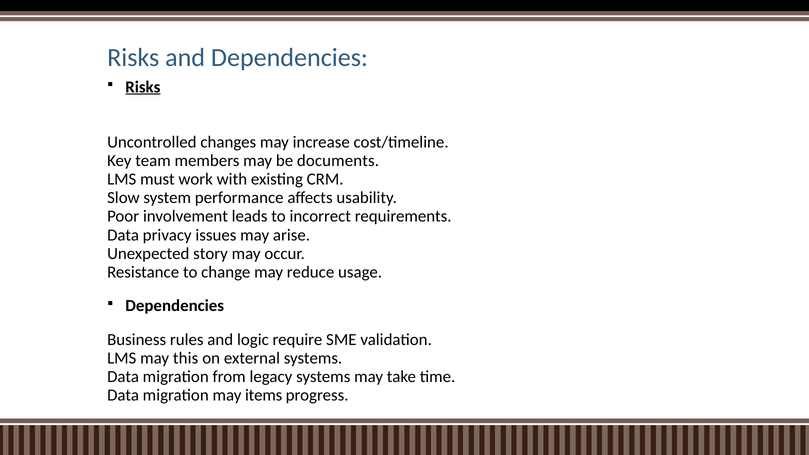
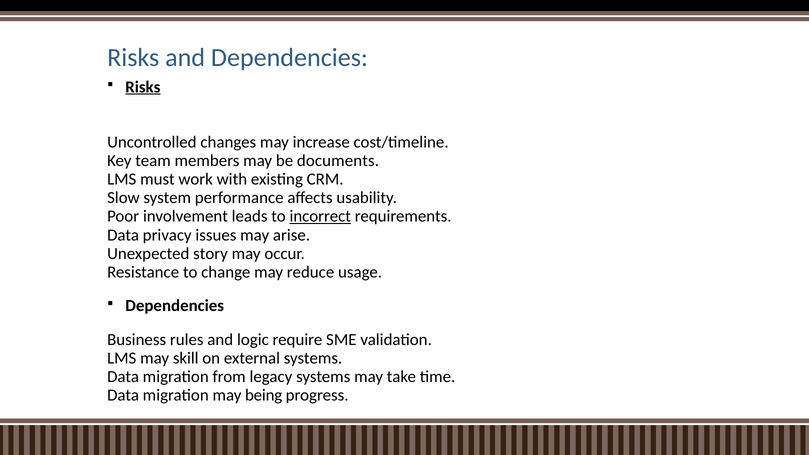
incorrect underline: none -> present
this: this -> skill
items: items -> being
